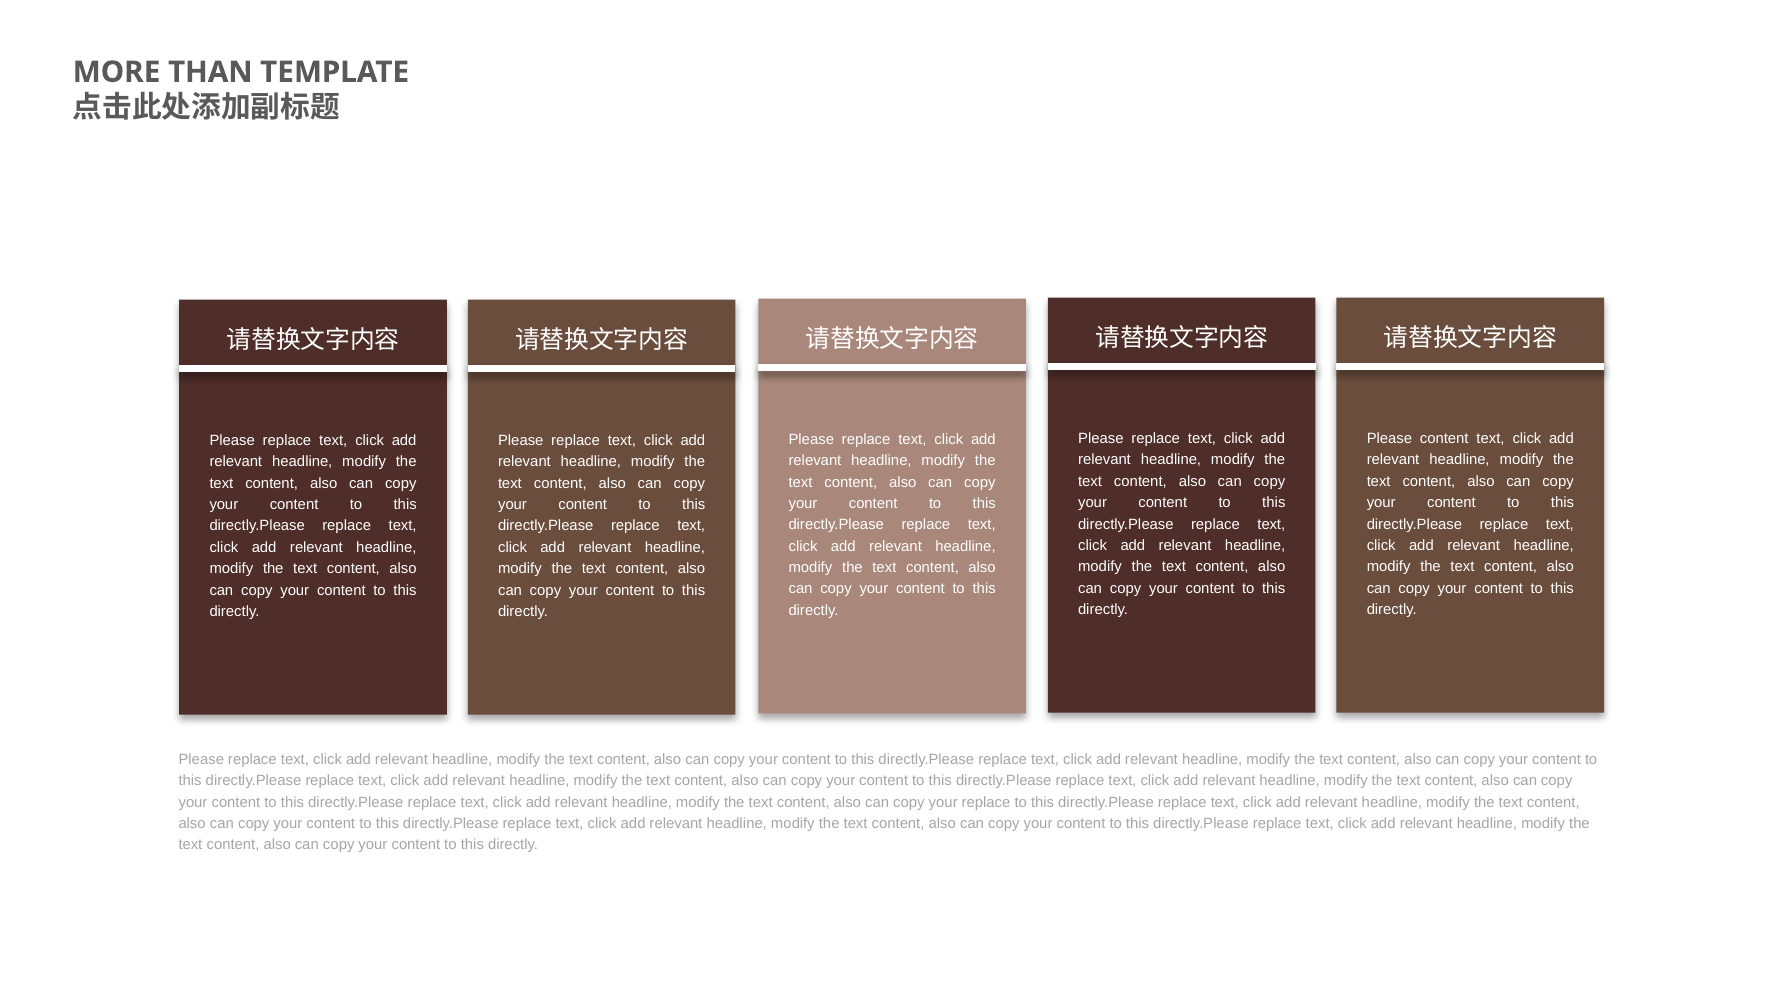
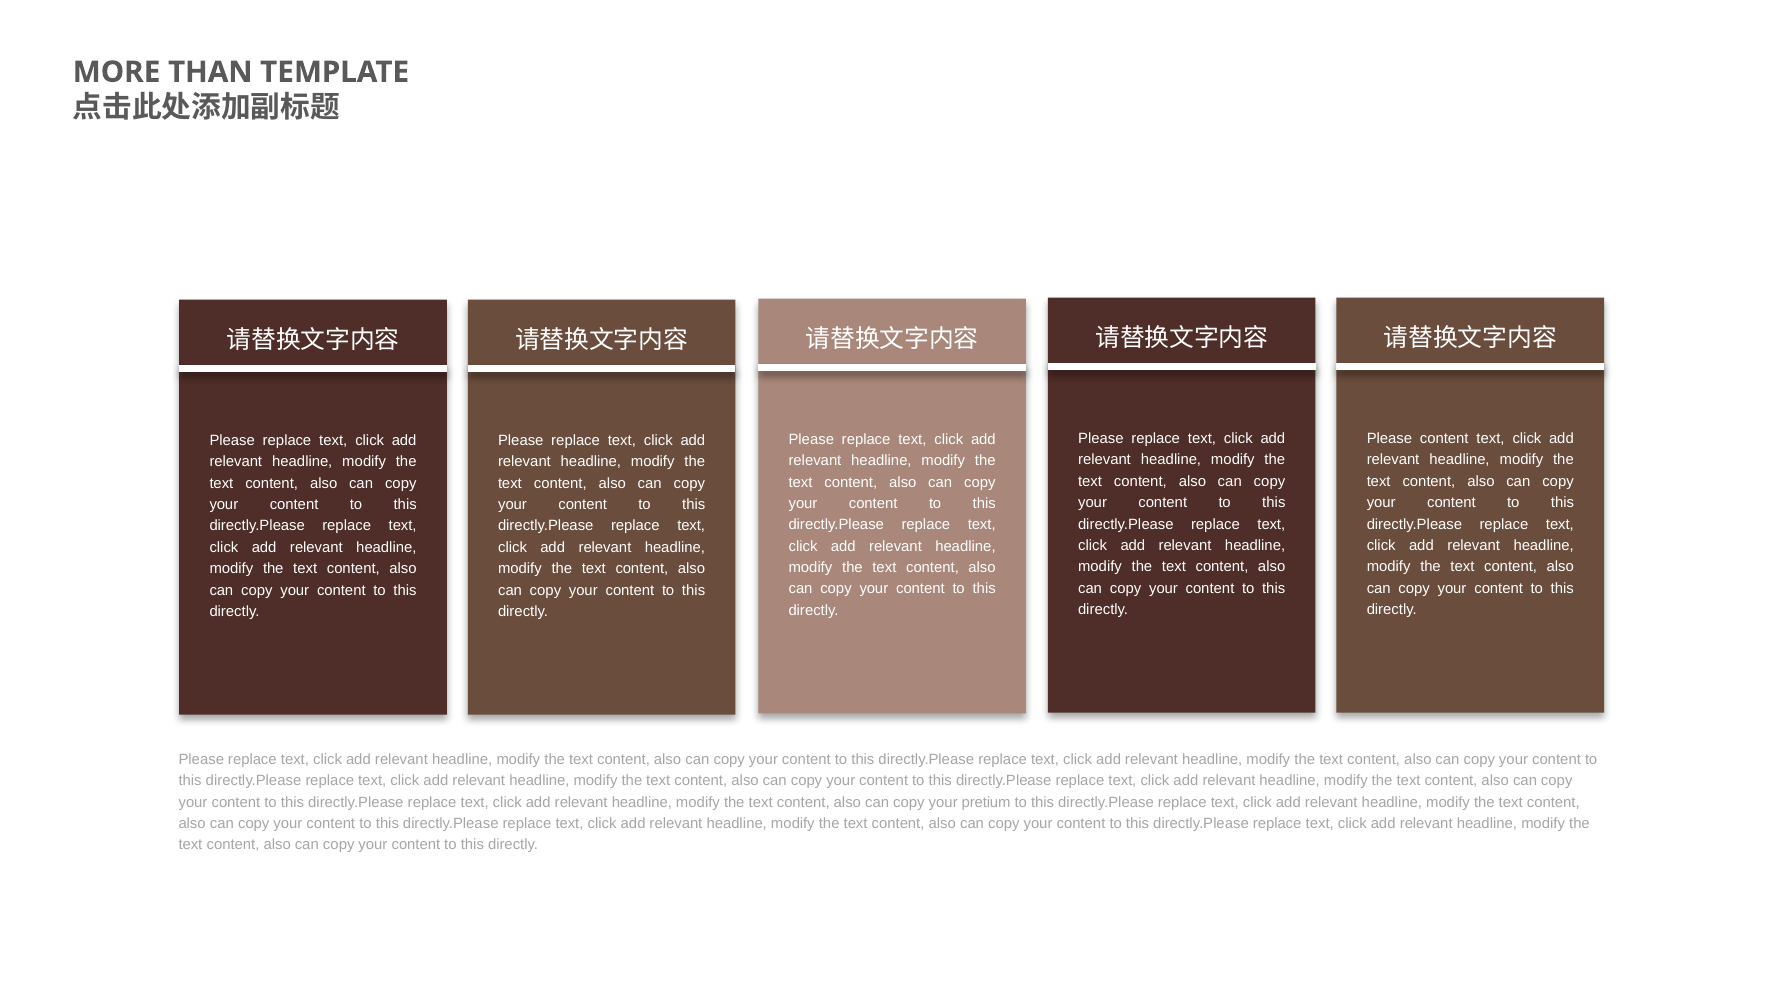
your replace: replace -> pretium
